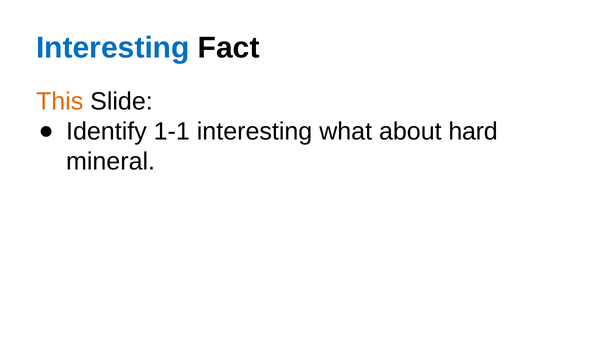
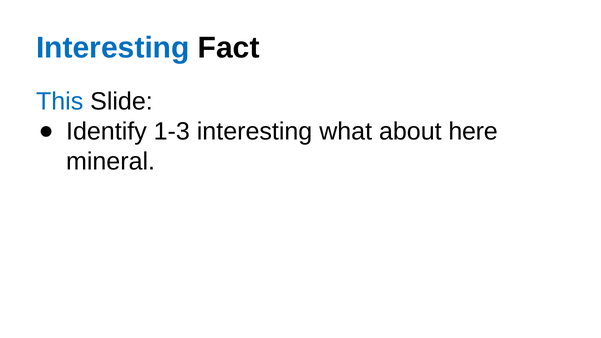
This colour: orange -> blue
1-1: 1-1 -> 1-3
hard: hard -> here
